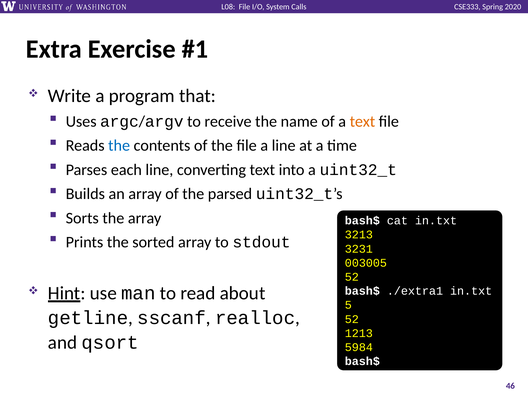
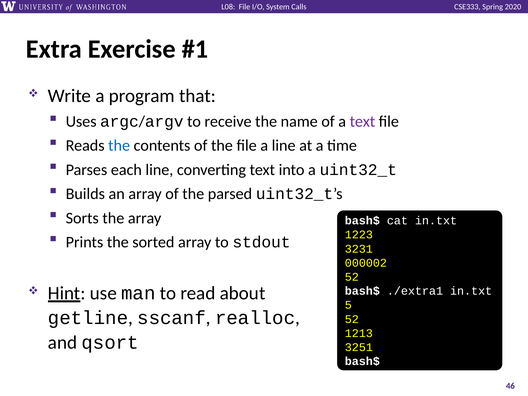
text at (362, 122) colour: orange -> purple
3213: 3213 -> 1223
003005: 003005 -> 000002
5984: 5984 -> 3251
